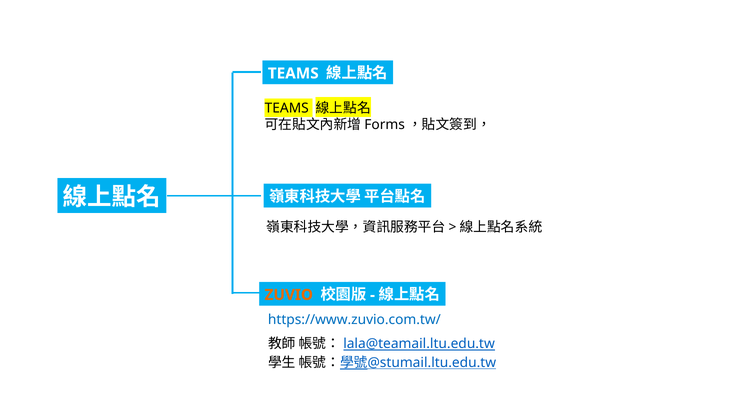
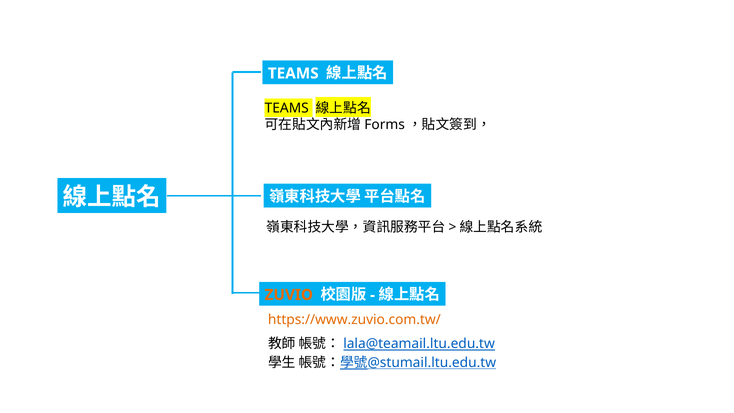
https://www.zuvio.com.tw/ colour: blue -> orange
